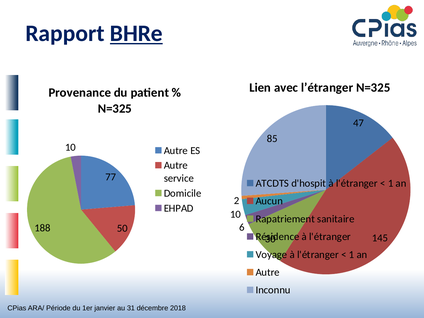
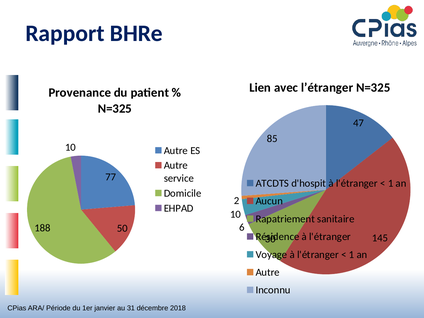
BHRe underline: present -> none
